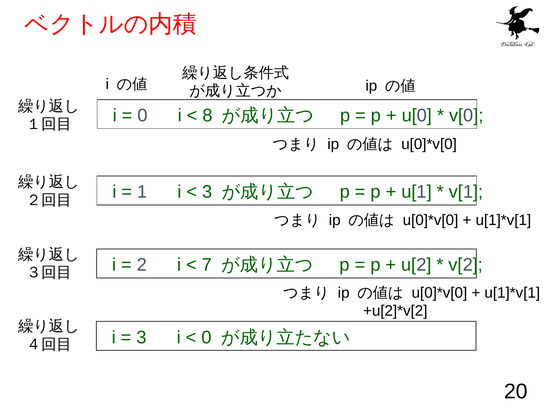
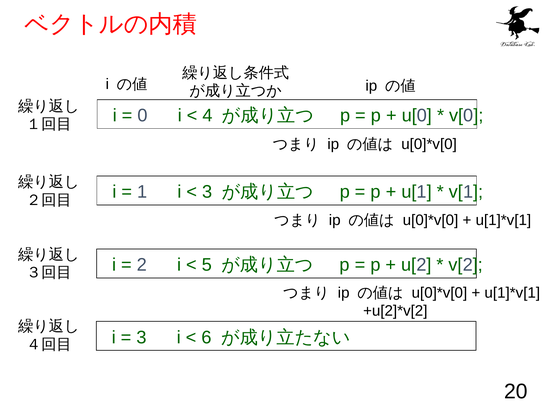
8: 8 -> 4
7: 7 -> 5
0 at (207, 337): 0 -> 6
